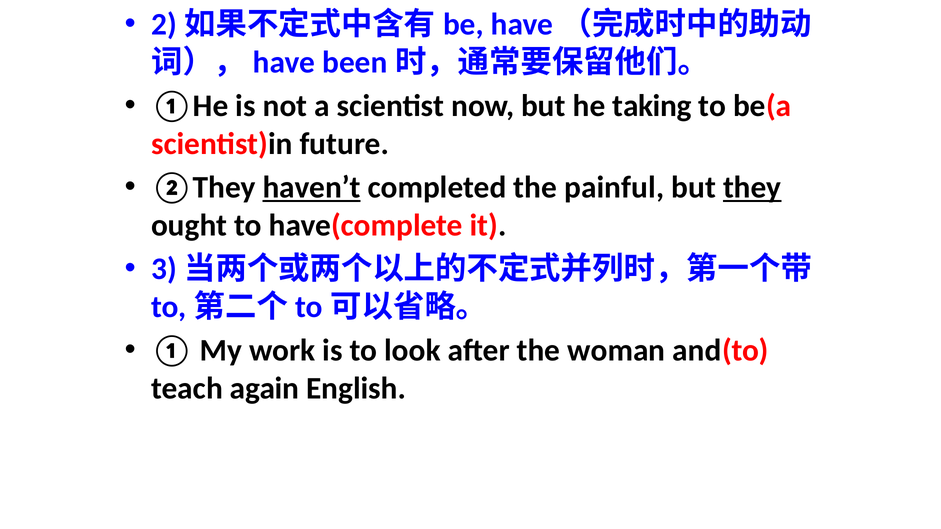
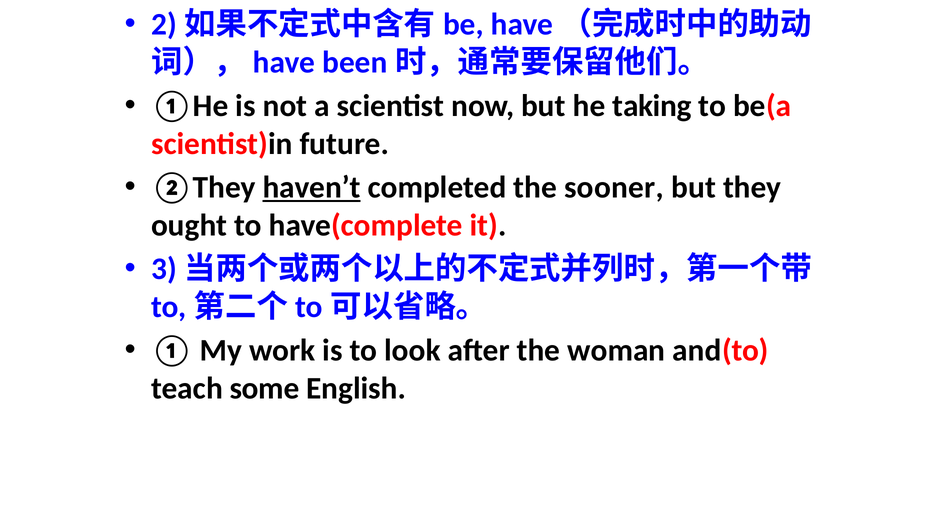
painful: painful -> sooner
they underline: present -> none
again: again -> some
